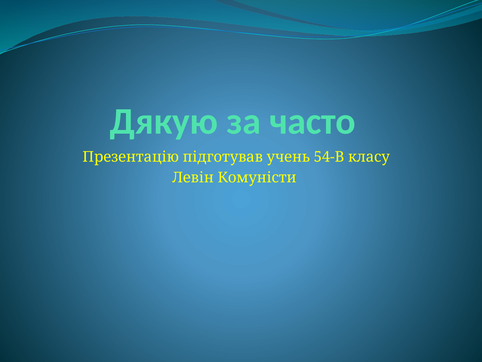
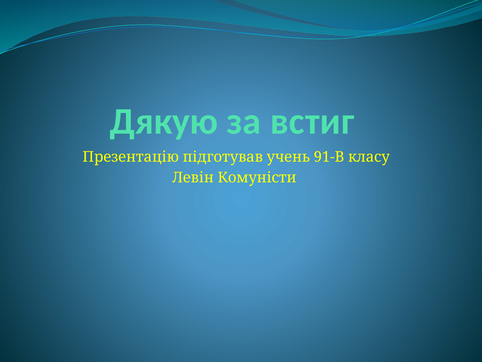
часто: часто -> встиг
54-В: 54-В -> 91-В
